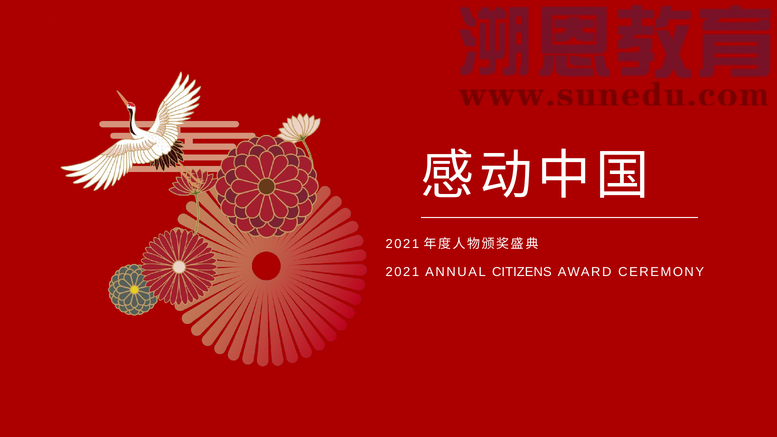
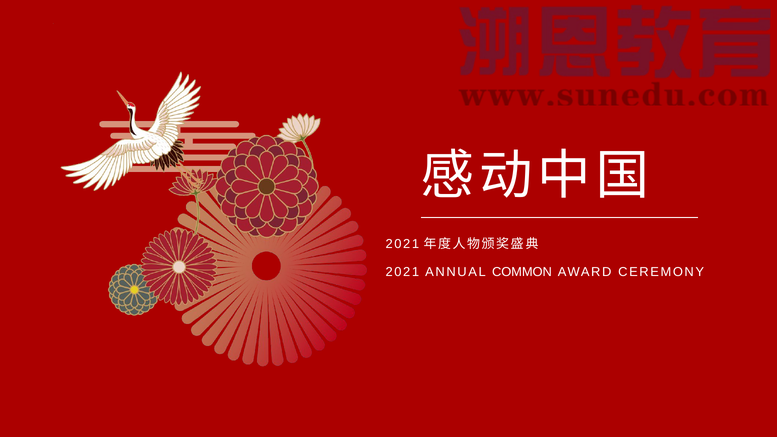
CITIZENS: CITIZENS -> COMMON
